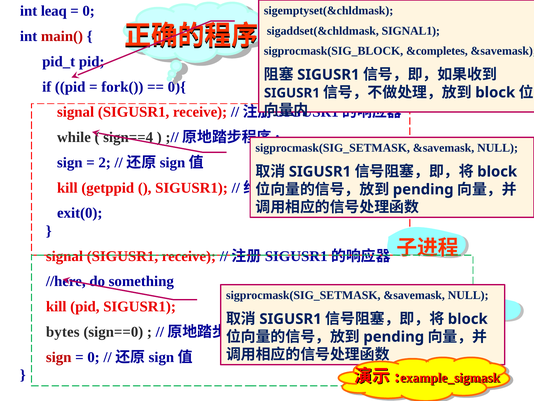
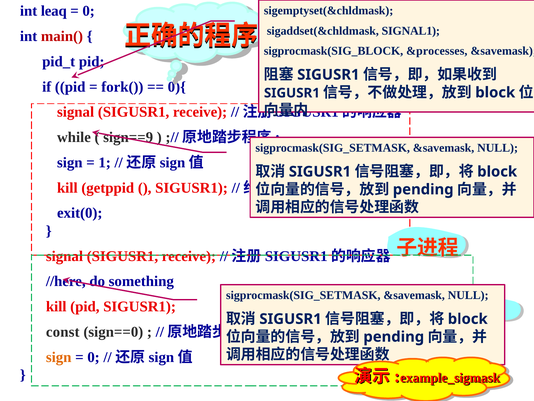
&completes: &completes -> &processes
sign==4: sign==4 -> sign==9
2: 2 -> 1
bytes: bytes -> const
sign at (59, 357) colour: red -> orange
